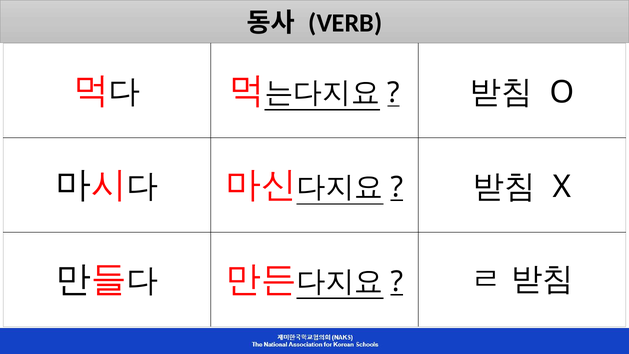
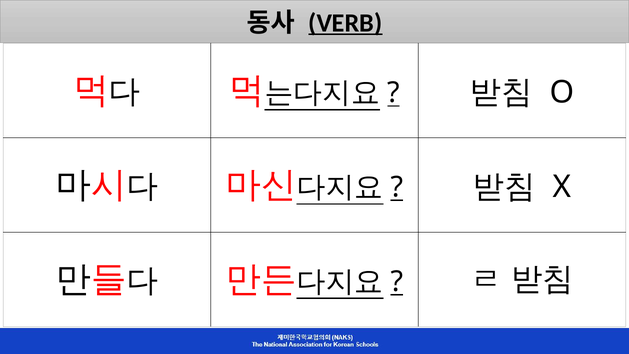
VERB underline: none -> present
